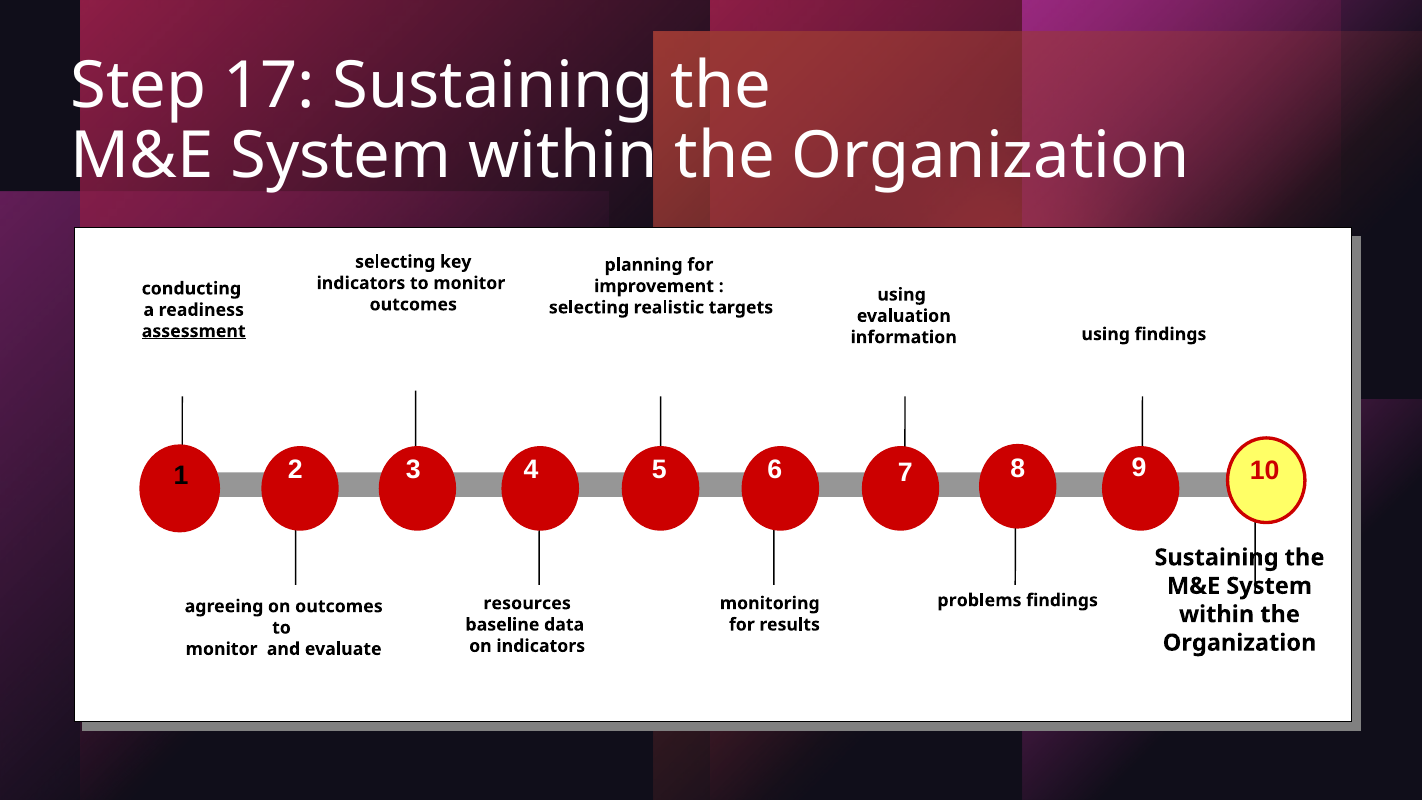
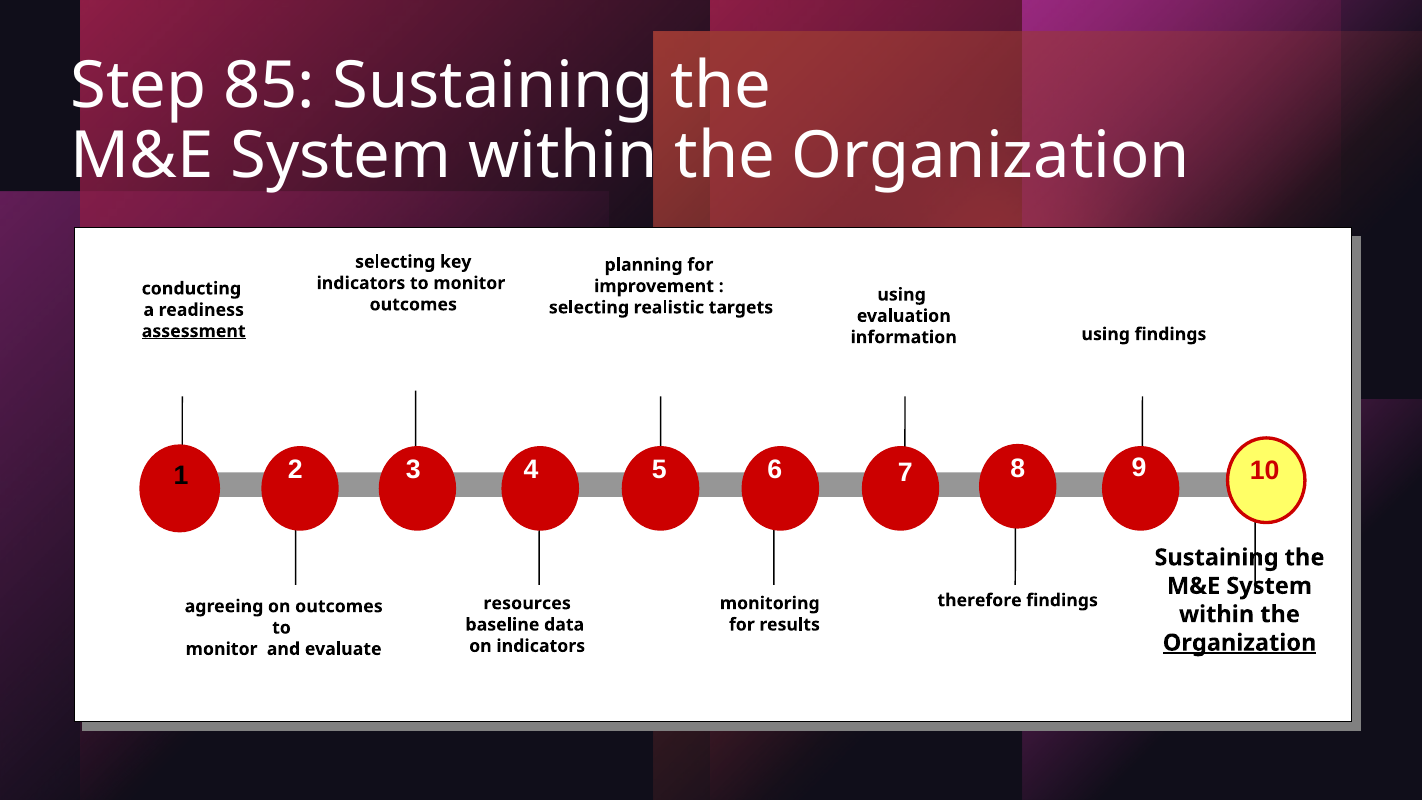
17: 17 -> 85
problems: problems -> therefore
Organization at (1240, 643) underline: none -> present
